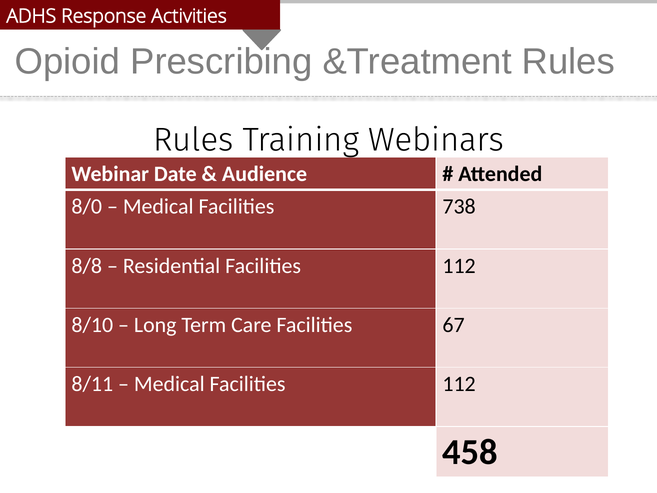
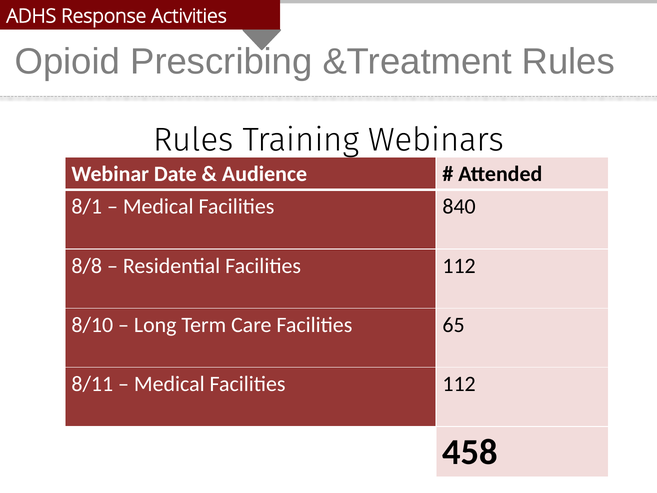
8/0: 8/0 -> 8/1
738: 738 -> 840
67: 67 -> 65
